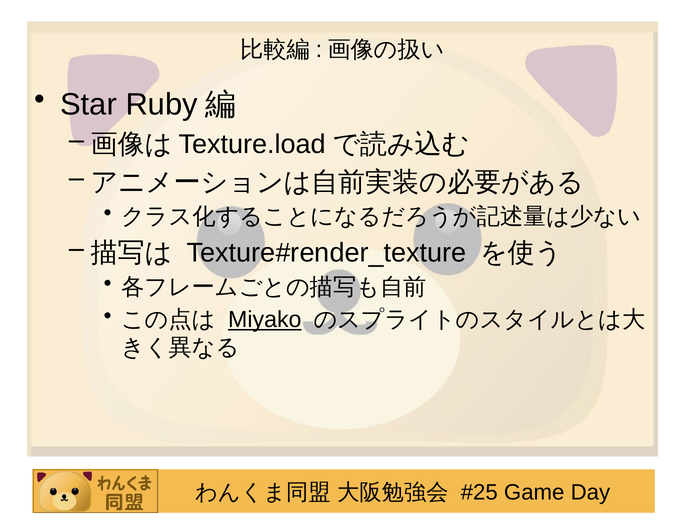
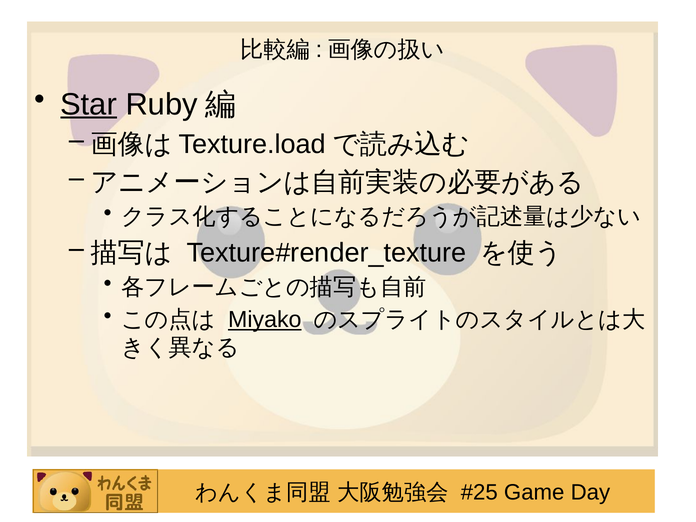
Star underline: none -> present
